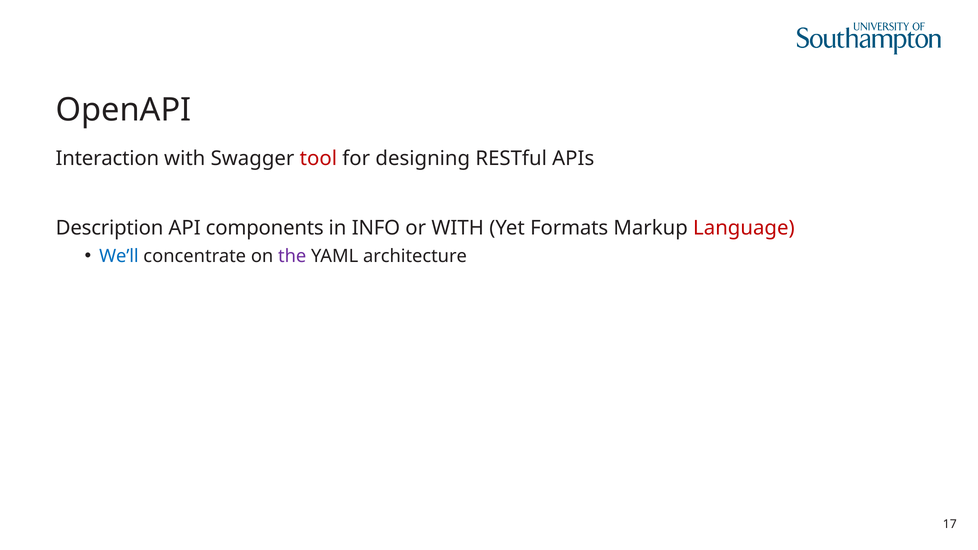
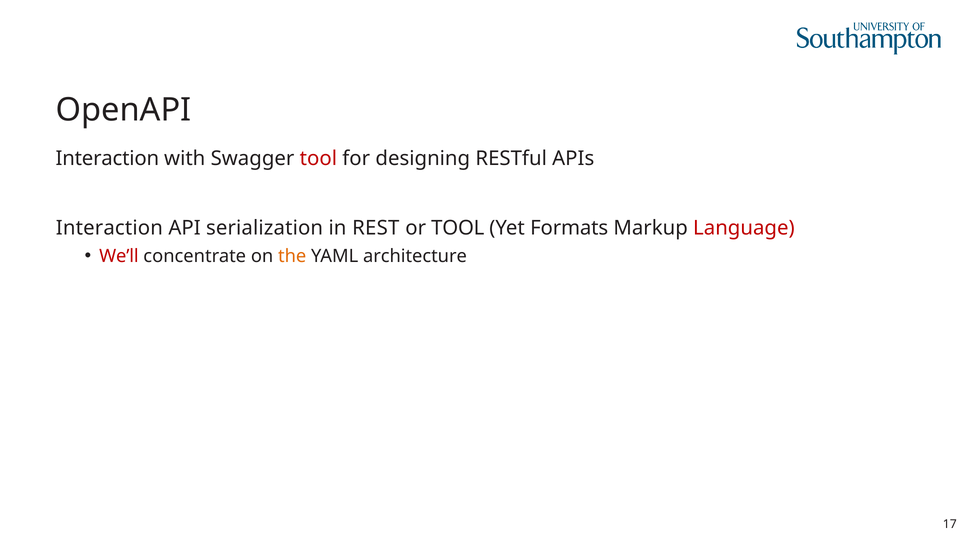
Description at (110, 228): Description -> Interaction
components: components -> serialization
INFO: INFO -> REST
or WITH: WITH -> TOOL
We’ll colour: blue -> red
the colour: purple -> orange
